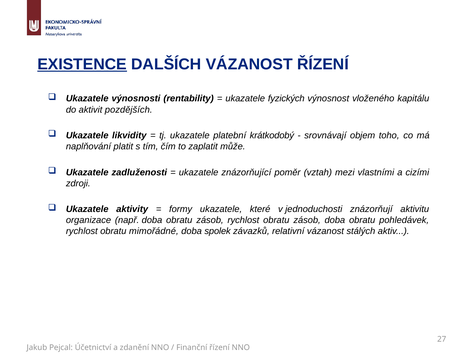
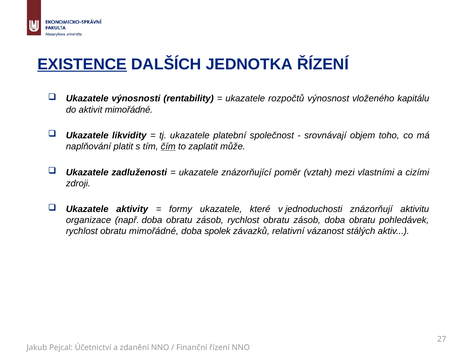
DALŠÍCH VÁZANOST: VÁZANOST -> JEDNOTKA
fyzických: fyzických -> rozpočtů
aktivit pozdějších: pozdějších -> mimořádné
krátkodobý: krátkodobý -> společnost
čím underline: none -> present
